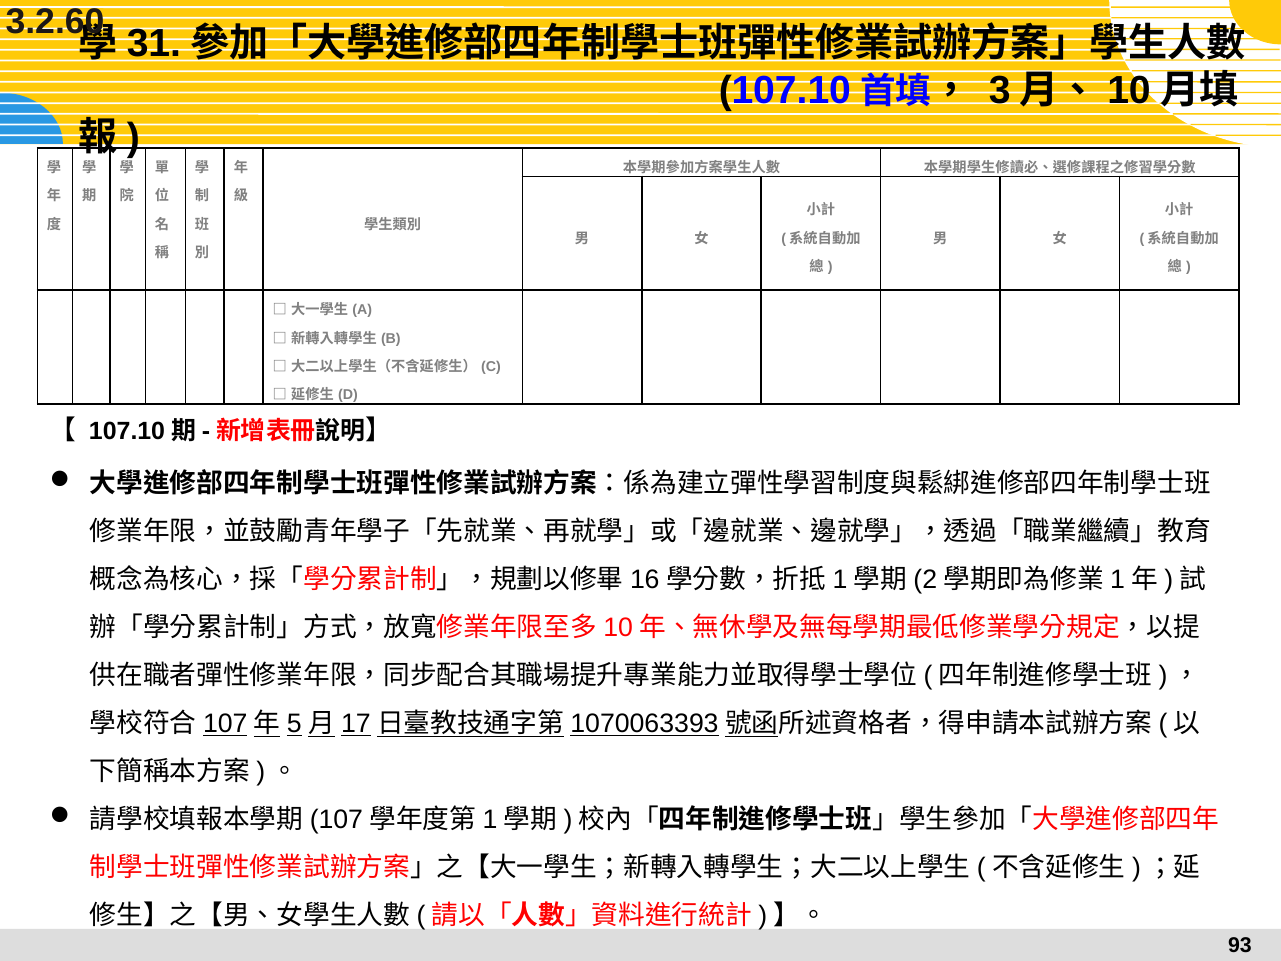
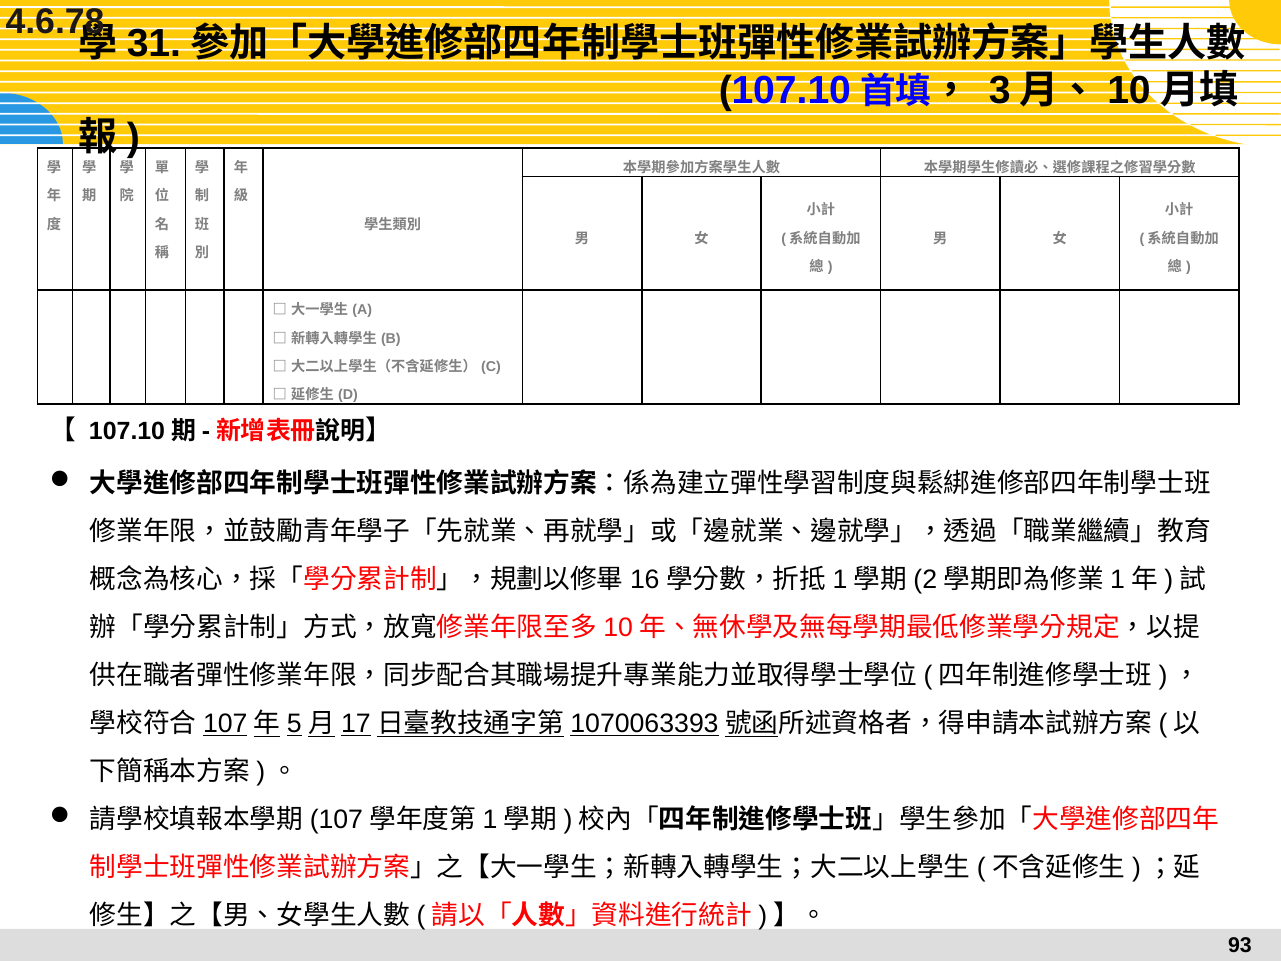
3.2.60: 3.2.60 -> 4.6.78
